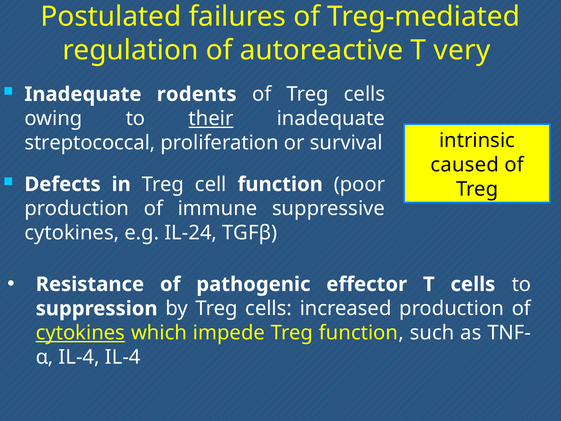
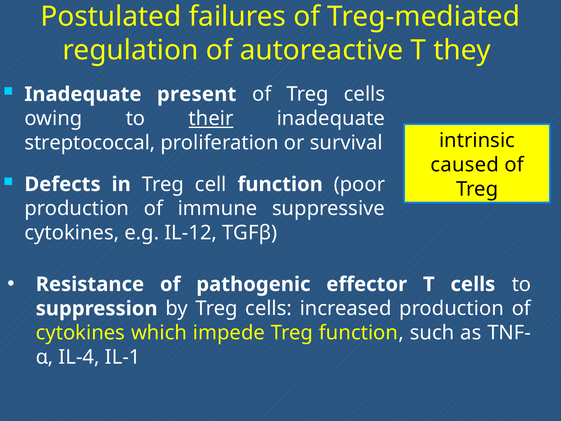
very: very -> they
rodents: rodents -> present
IL-24: IL-24 -> IL-12
cytokines at (80, 333) underline: present -> none
IL-4 IL-4: IL-4 -> IL-1
